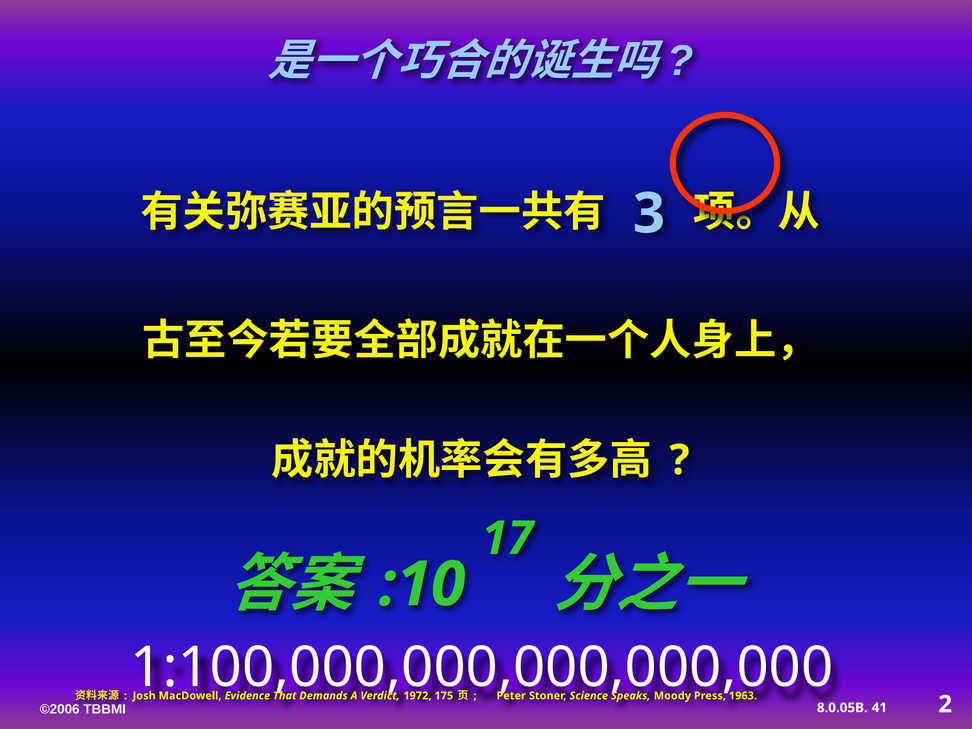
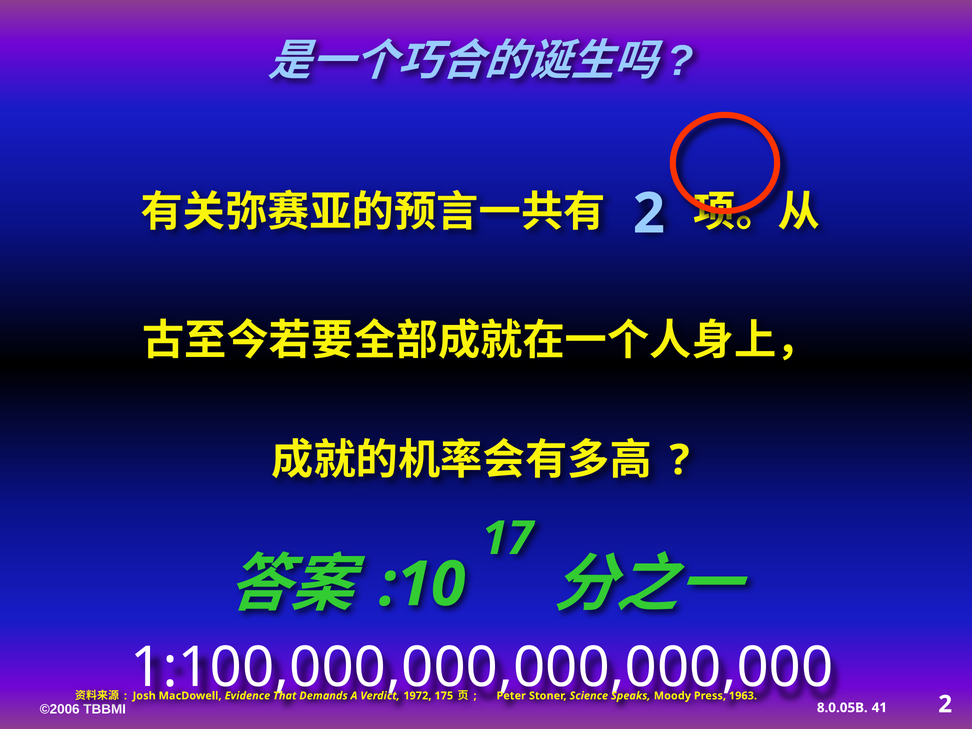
3 at (649, 214): 3 -> 2
